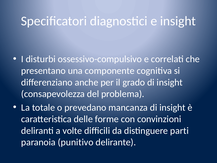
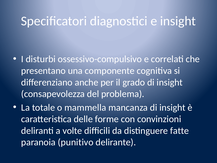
prevedano: prevedano -> mammella
parti: parti -> fatte
